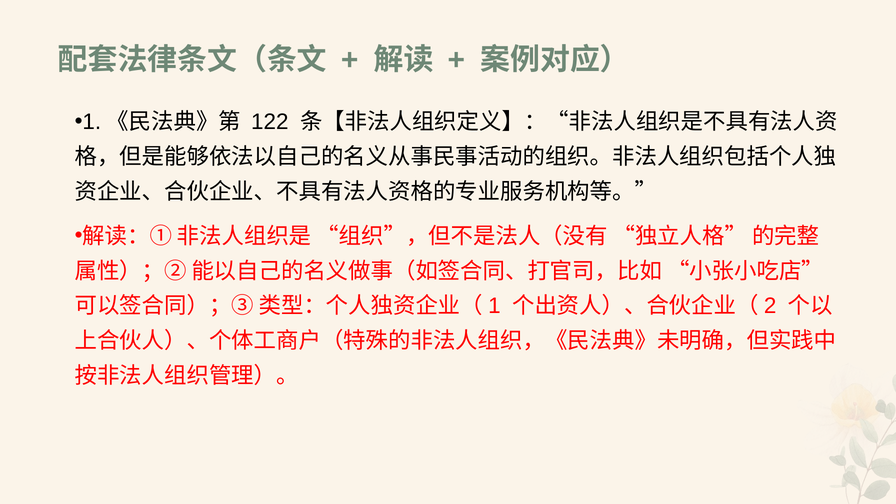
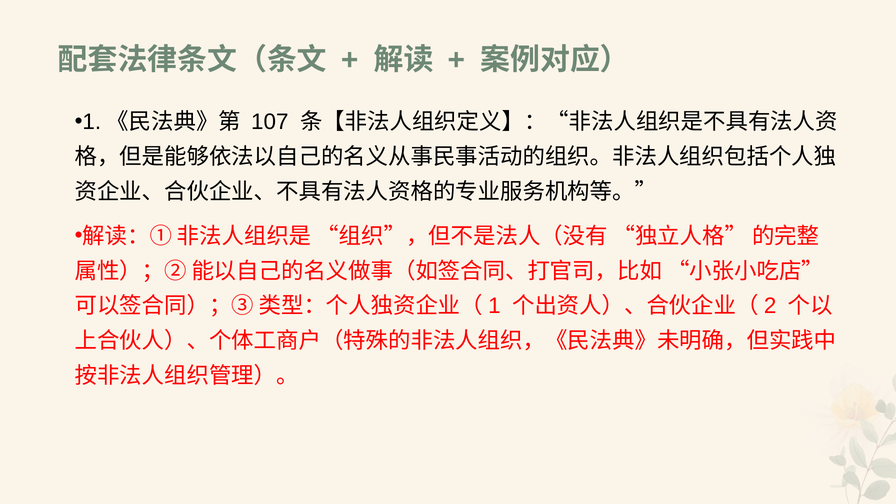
122: 122 -> 107
